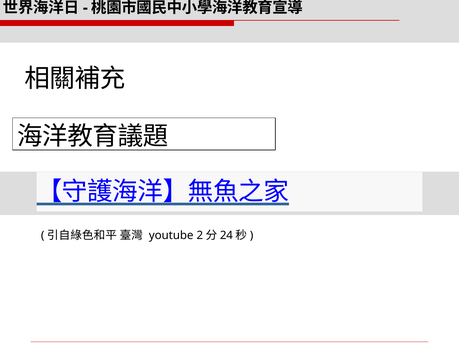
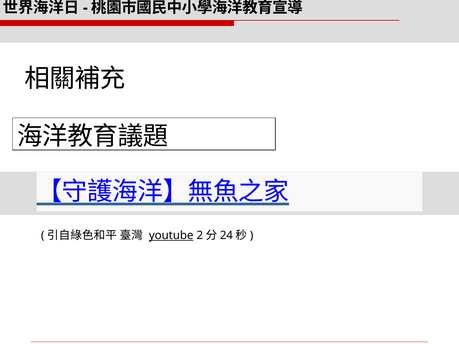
youtube underline: none -> present
